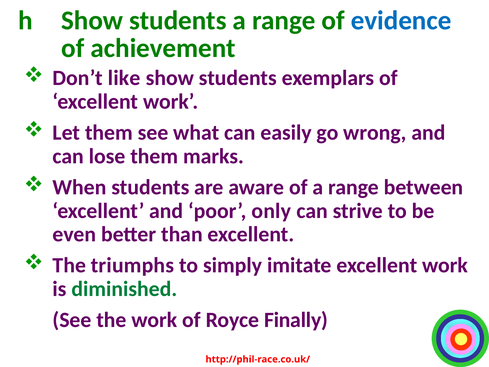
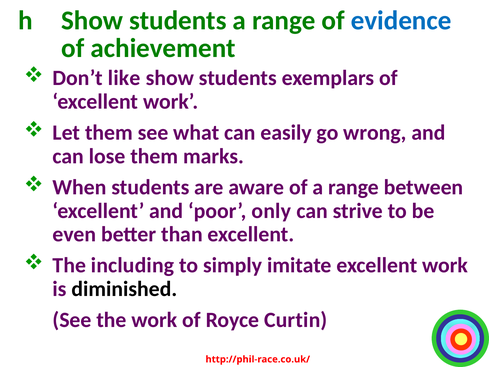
triumphs: triumphs -> including
diminished colour: green -> black
Finally: Finally -> Curtin
